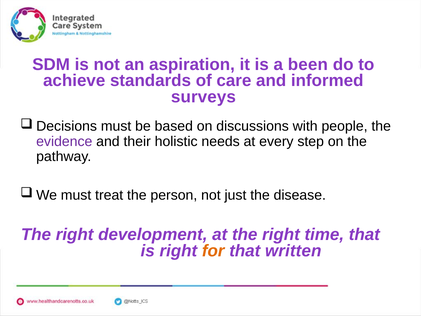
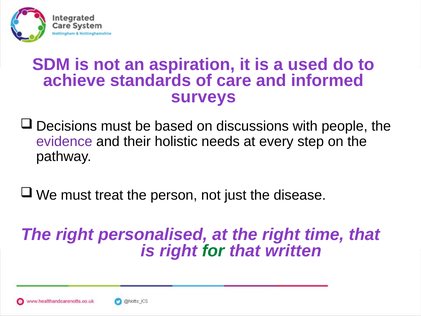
been: been -> used
development: development -> personalised
for colour: orange -> green
